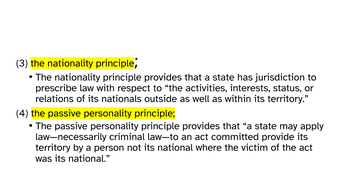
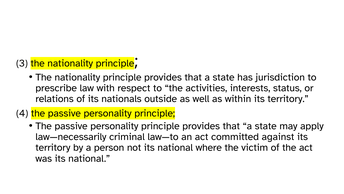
provide: provide -> against
